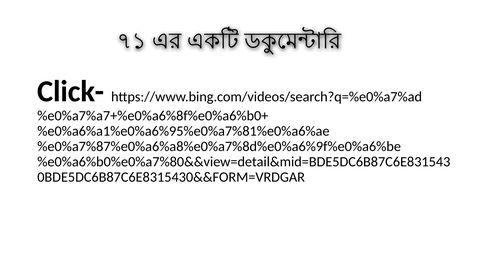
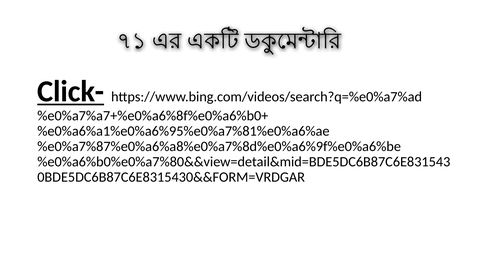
Click- underline: none -> present
